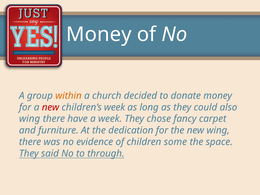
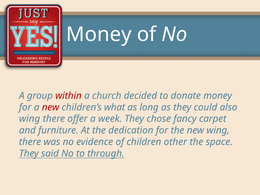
within colour: orange -> red
children’s week: week -> what
have: have -> offer
some: some -> other
